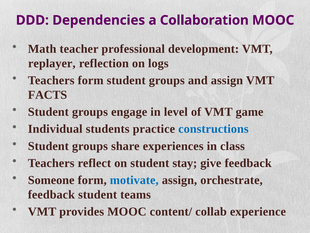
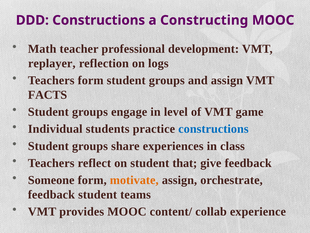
DDD Dependencies: Dependencies -> Constructions
Collaboration: Collaboration -> Constructing
stay: stay -> that
motivate colour: blue -> orange
